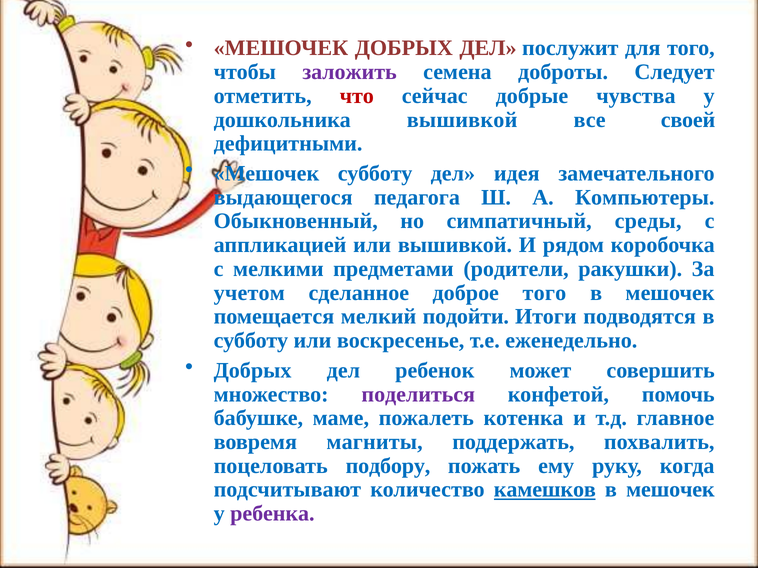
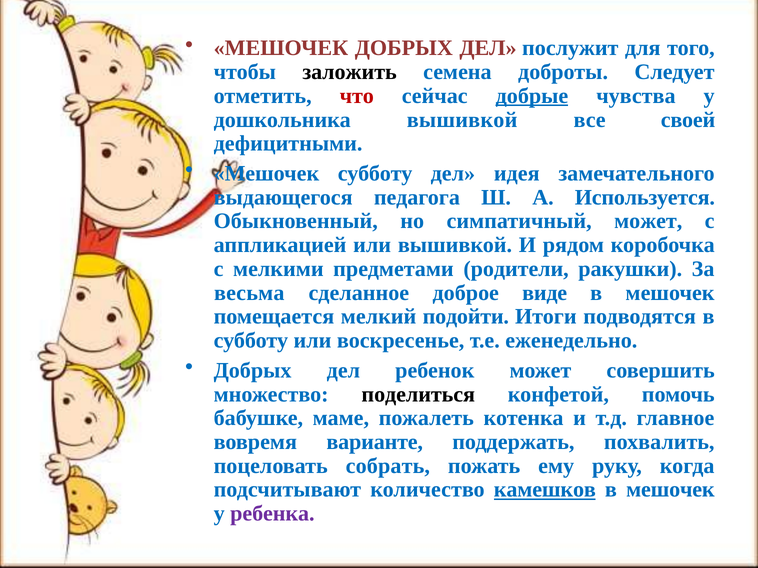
заложить colour: purple -> black
добрые underline: none -> present
Компьютеры: Компьютеры -> Используется
симпатичный среды: среды -> может
учетом: учетом -> весьма
доброе того: того -> виде
поделиться colour: purple -> black
магниты: магниты -> варианте
подбору: подбору -> собрать
